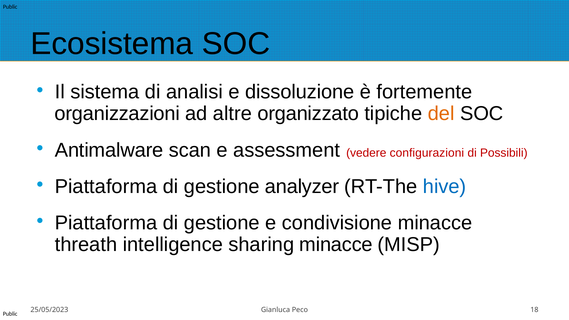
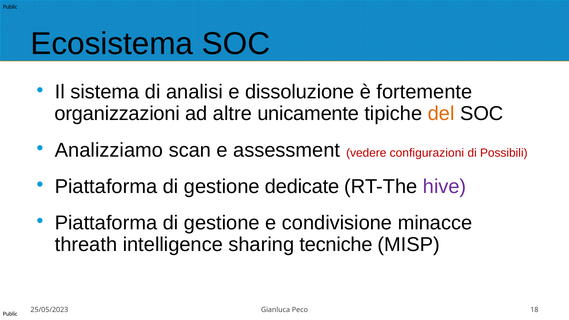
organizzato: organizzato -> unicamente
Antimalware: Antimalware -> Analizziamo
analyzer: analyzer -> dedicate
hive colour: blue -> purple
sharing minacce: minacce -> tecniche
